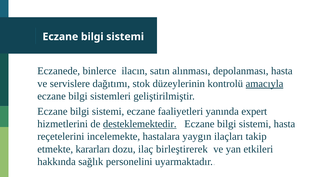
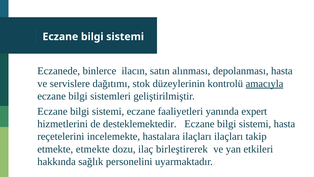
desteklemektedir underline: present -> none
hastalara yaygın: yaygın -> ilaçları
etmekte kararları: kararları -> etmekte
